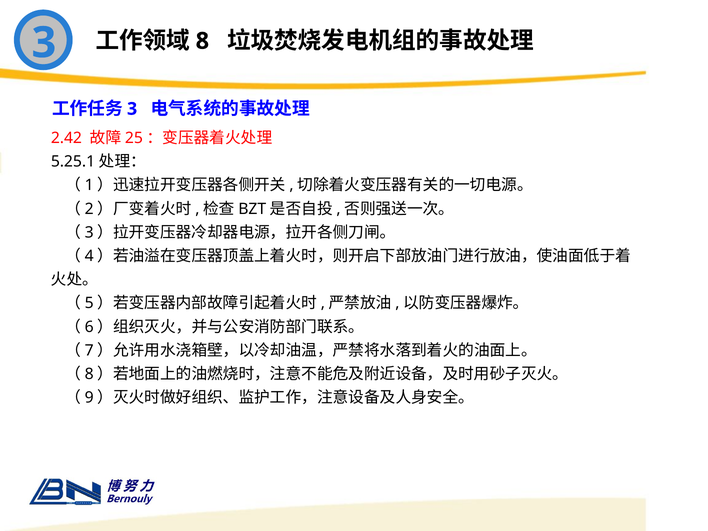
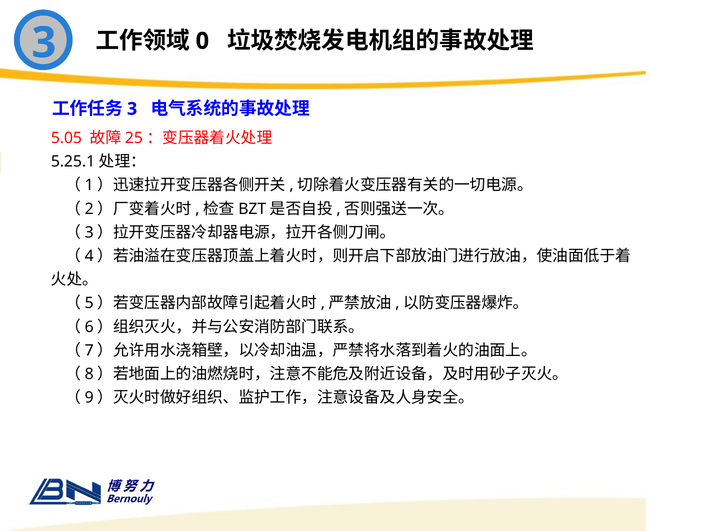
8: 8 -> 0
2.42: 2.42 -> 5.05
